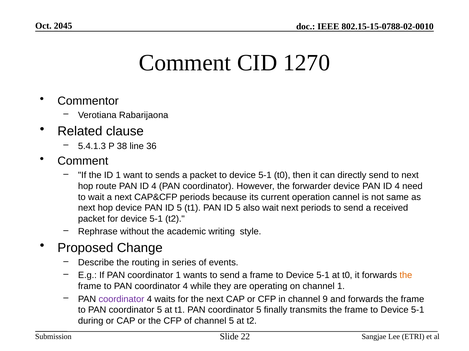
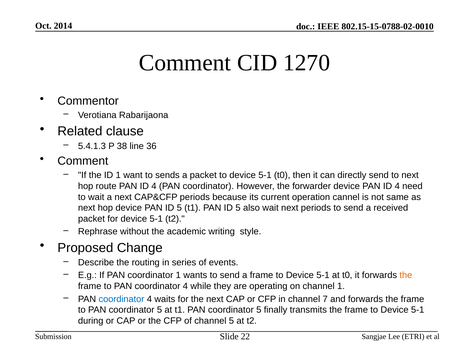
2045: 2045 -> 2014
coordinator at (121, 300) colour: purple -> blue
9: 9 -> 7
